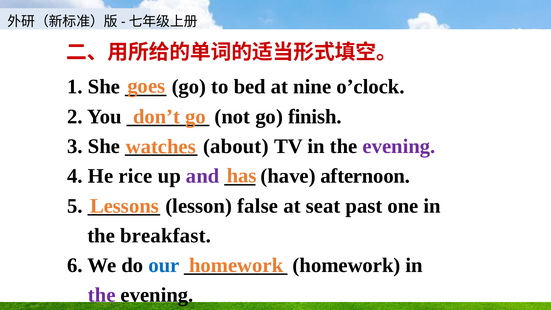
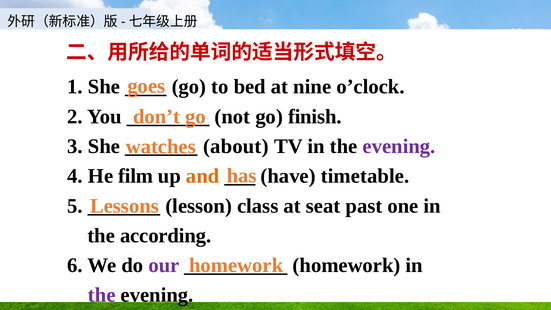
rice: rice -> film
and colour: purple -> orange
afternoon: afternoon -> timetable
false: false -> class
breakfast: breakfast -> according
our colour: blue -> purple
